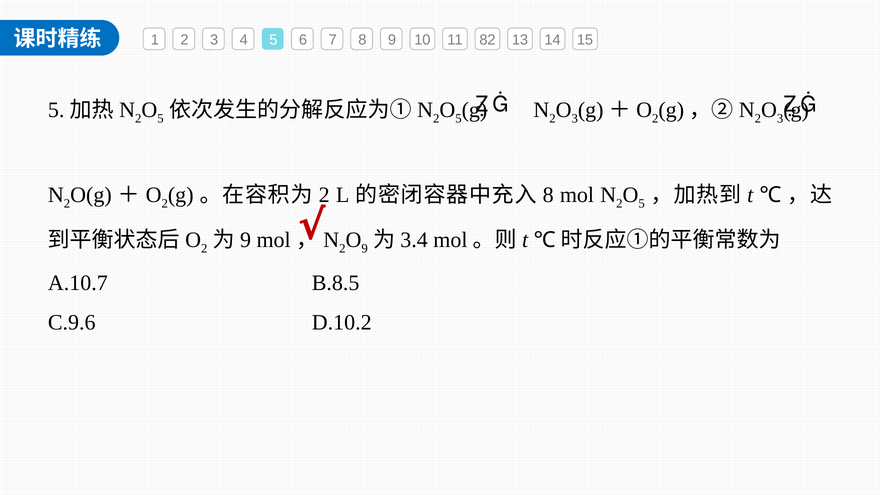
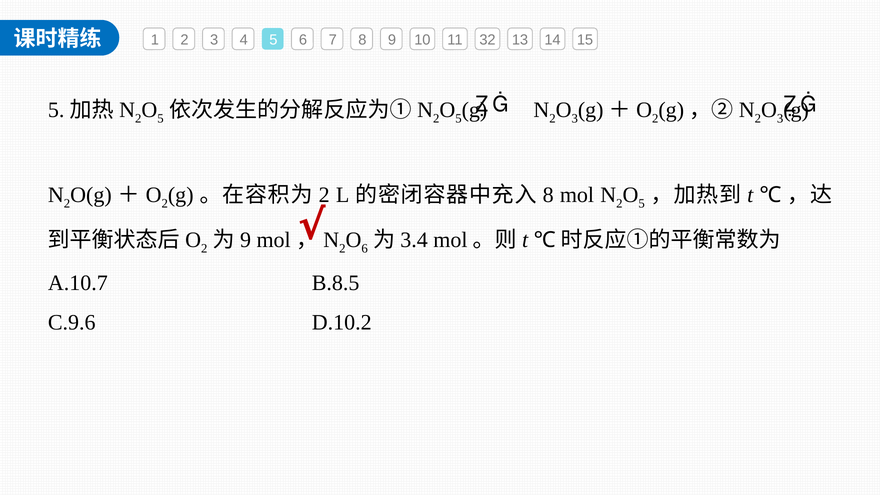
82: 82 -> 32
9 at (365, 248): 9 -> 6
